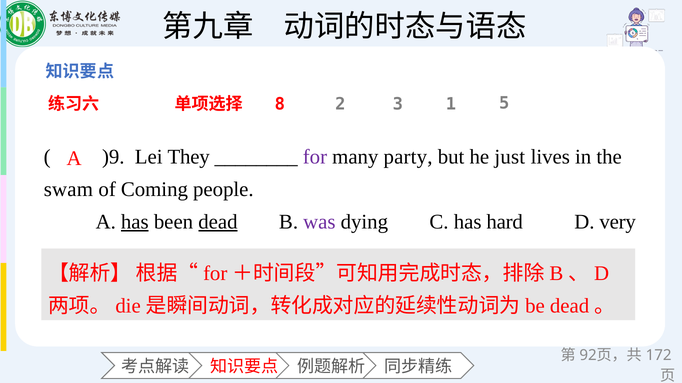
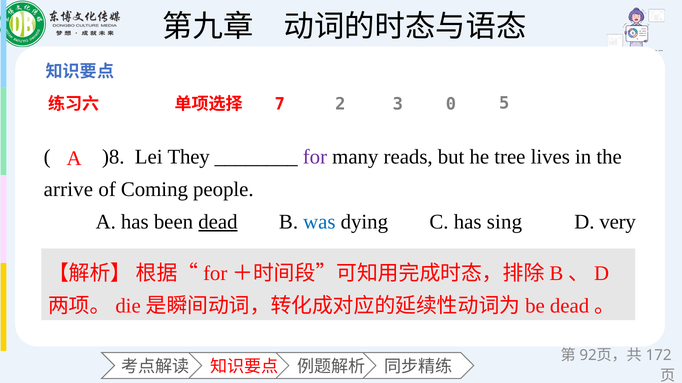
8: 8 -> 7
1: 1 -> 0
)9: )9 -> )8
party: party -> reads
just: just -> tree
swam: swam -> arrive
has at (135, 222) underline: present -> none
was colour: purple -> blue
hard: hard -> sing
